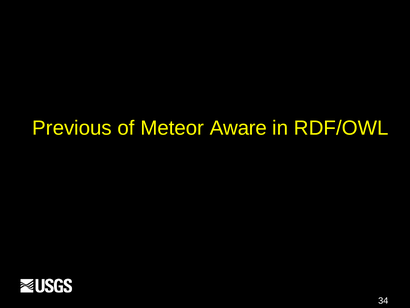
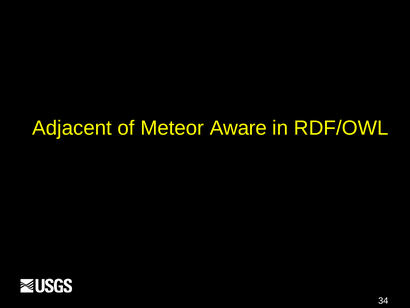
Previous: Previous -> Adjacent
